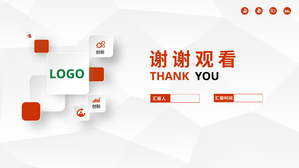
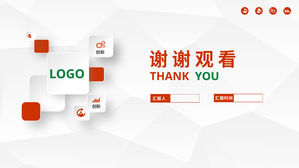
YOU colour: black -> green
